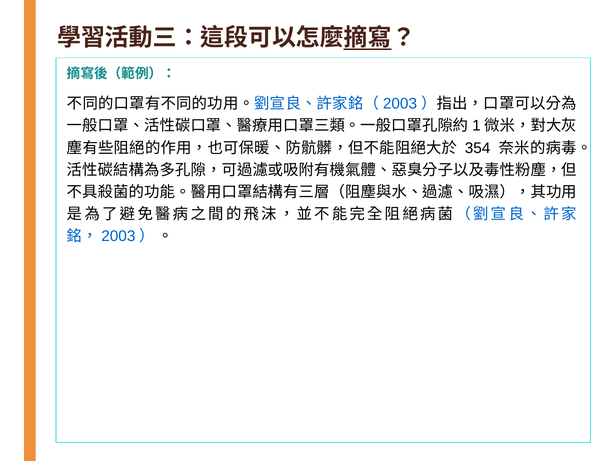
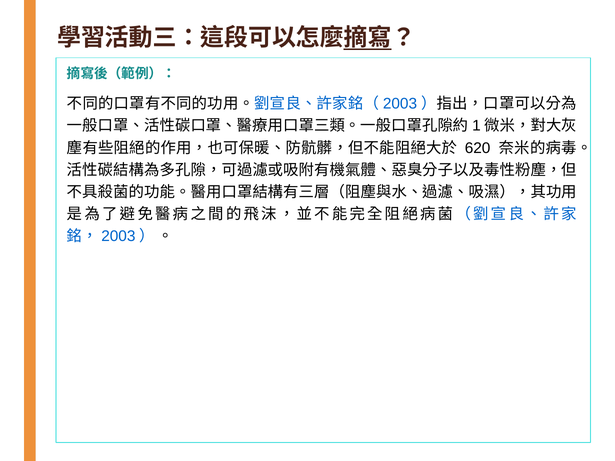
354: 354 -> 620
